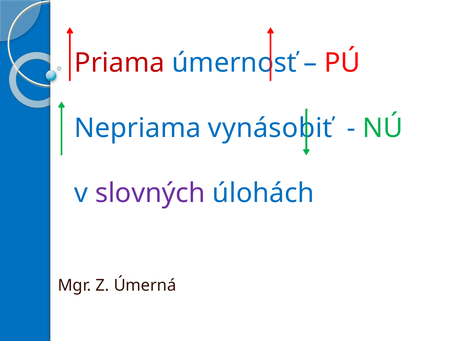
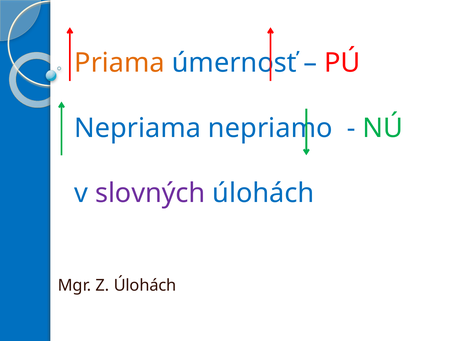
Priama colour: red -> orange
vynásobiť: vynásobiť -> nepriamo
Z Úmerná: Úmerná -> Úlohách
